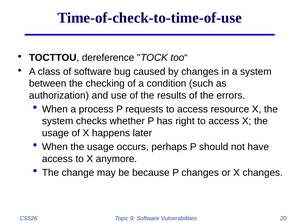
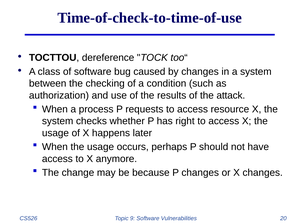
errors: errors -> attack
